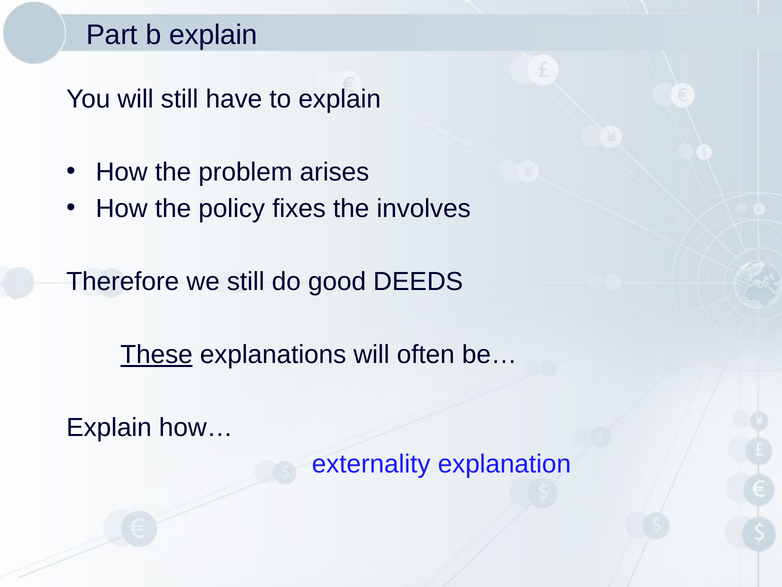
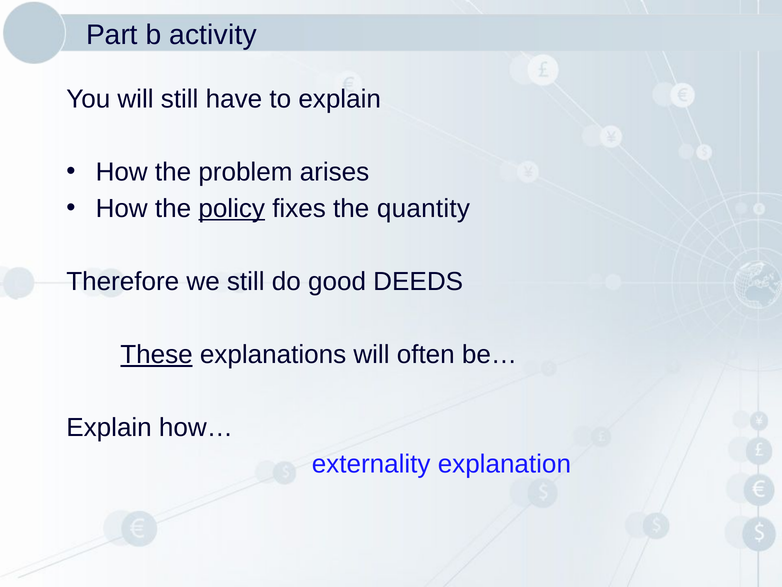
b explain: explain -> activity
policy underline: none -> present
involves: involves -> quantity
